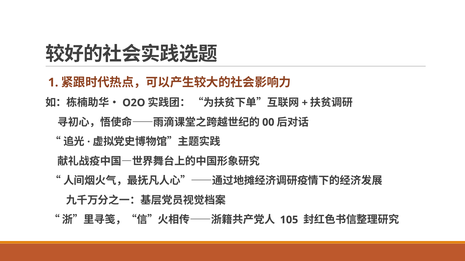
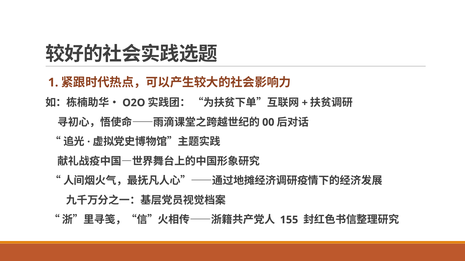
105: 105 -> 155
